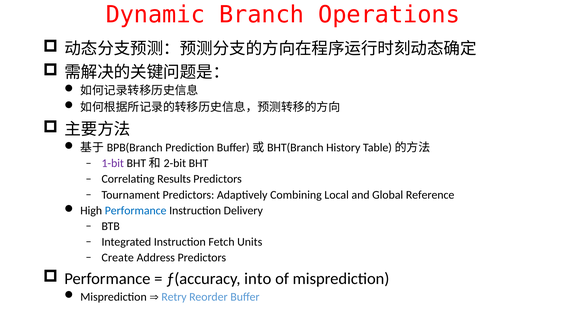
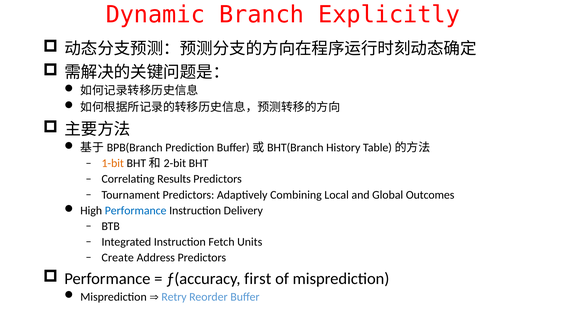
Operations: Operations -> Explicitly
1-bit colour: purple -> orange
Reference: Reference -> Outcomes
into: into -> first
